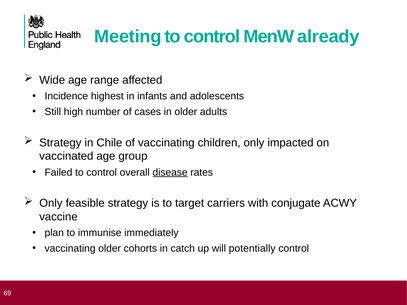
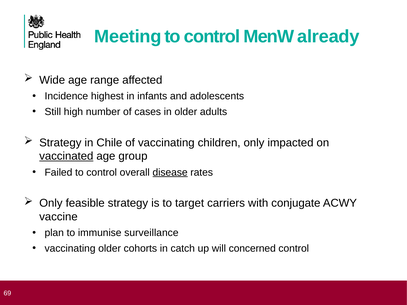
vaccinated underline: none -> present
immediately: immediately -> surveillance
potentially: potentially -> concerned
